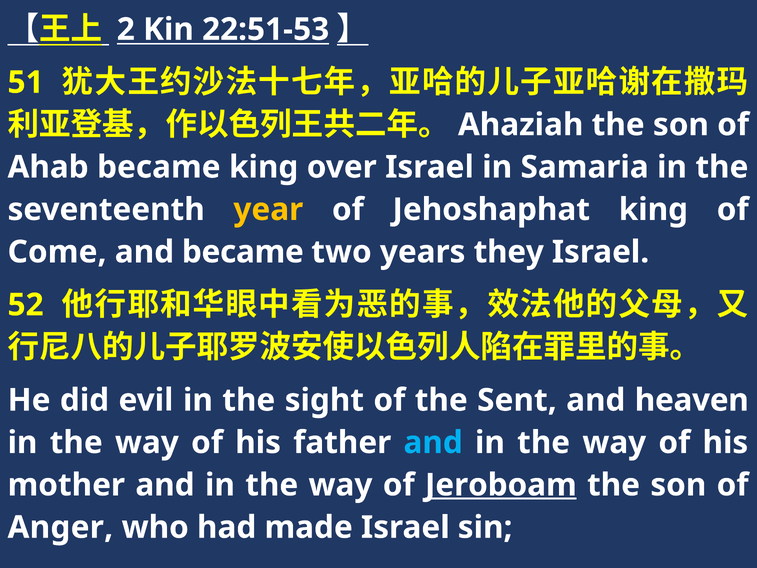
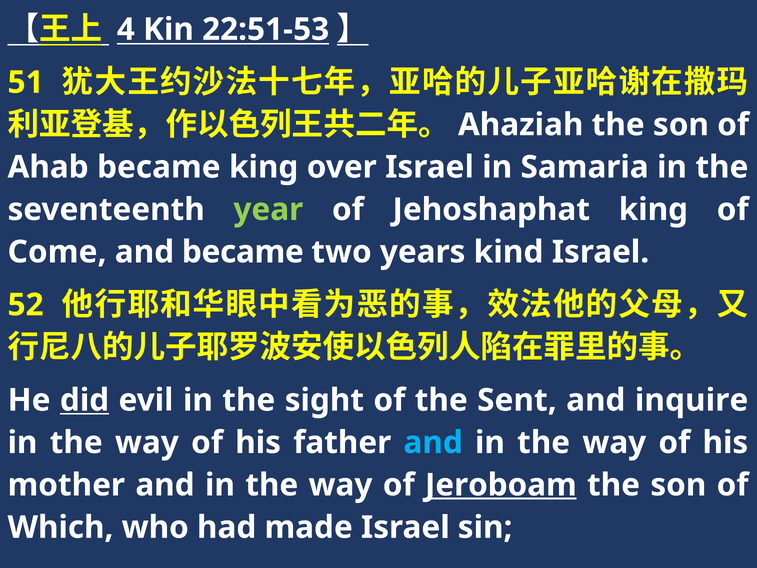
2: 2 -> 4
year colour: yellow -> light green
they: they -> kind
did underline: none -> present
heaven: heaven -> inquire
Anger: Anger -> Which
